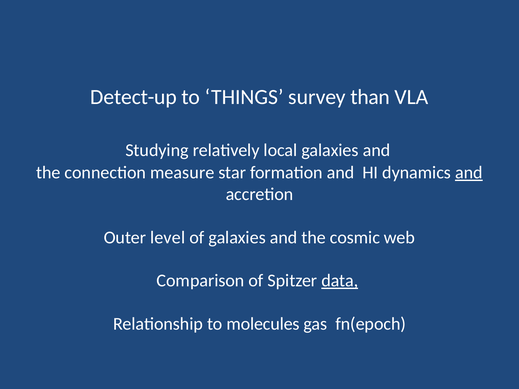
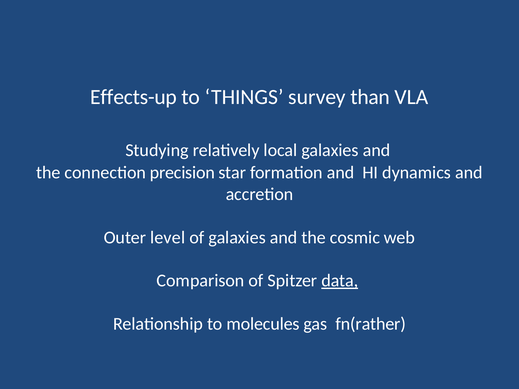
Detect-up: Detect-up -> Effects-up
measure: measure -> precision
and at (469, 173) underline: present -> none
fn(epoch: fn(epoch -> fn(rather
